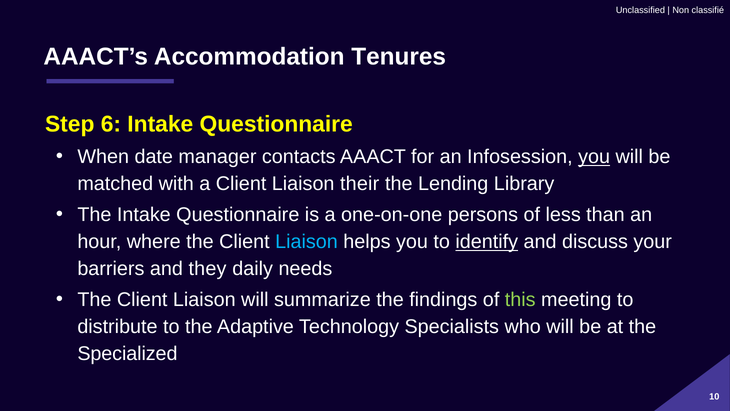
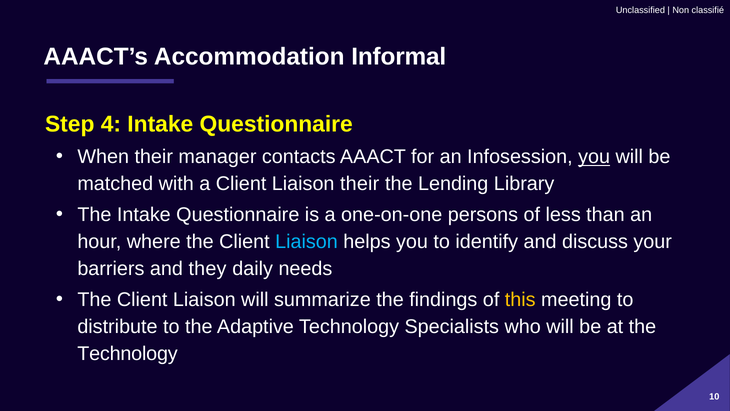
Tenures: Tenures -> Informal
6: 6 -> 4
When date: date -> their
identify underline: present -> none
this colour: light green -> yellow
Specialized at (127, 354): Specialized -> Technology
